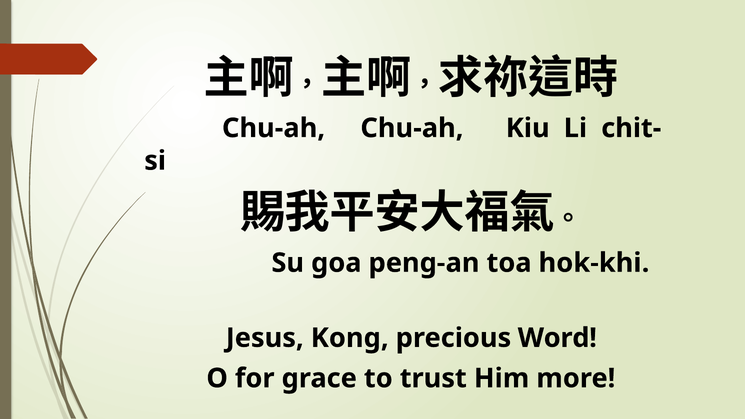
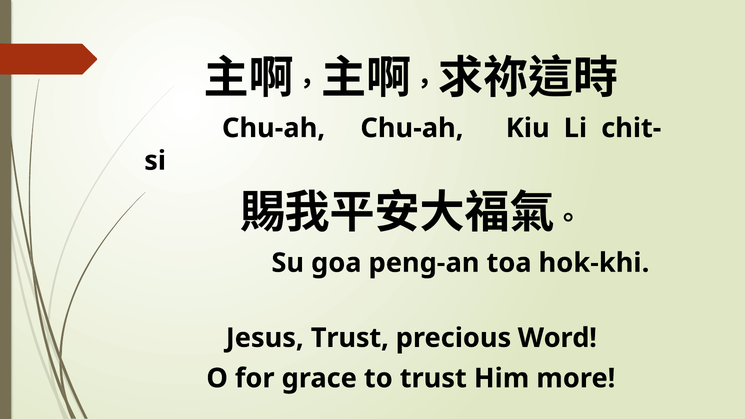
Jesus Kong: Kong -> Trust
